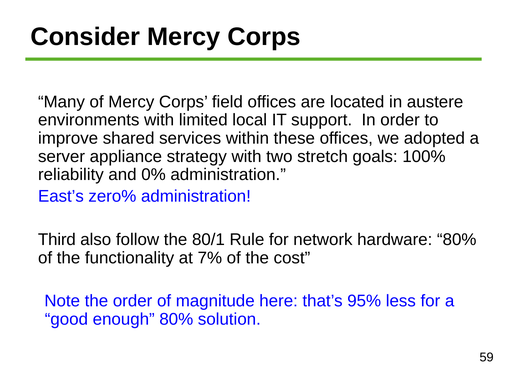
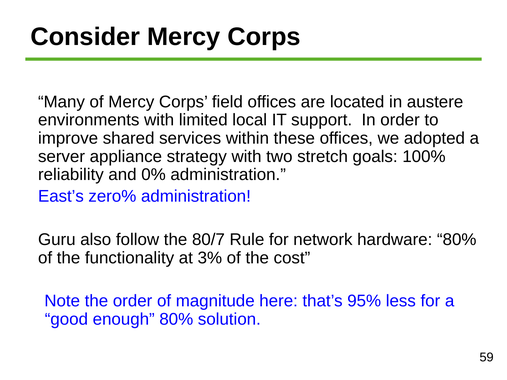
Third: Third -> Guru
80/1: 80/1 -> 80/7
7%: 7% -> 3%
